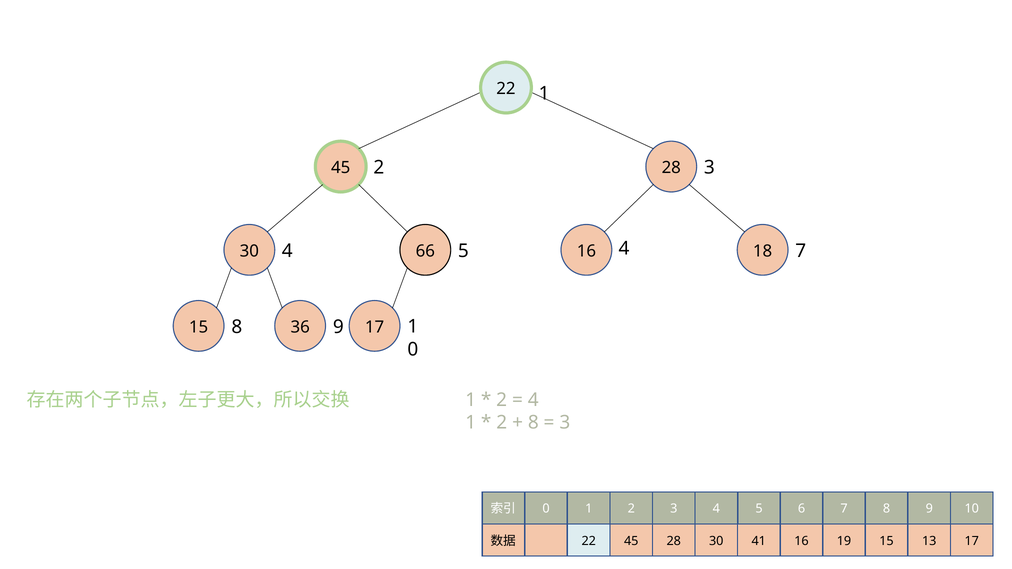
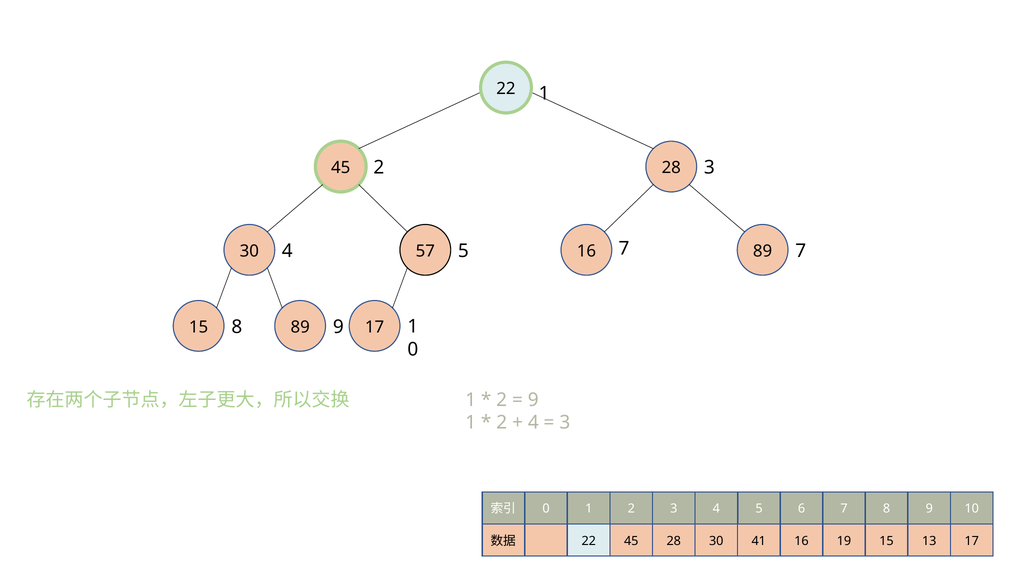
5 4: 4 -> 7
66: 66 -> 57
16 18: 18 -> 89
15 36: 36 -> 89
4 at (533, 400): 4 -> 9
8 at (533, 423): 8 -> 4
